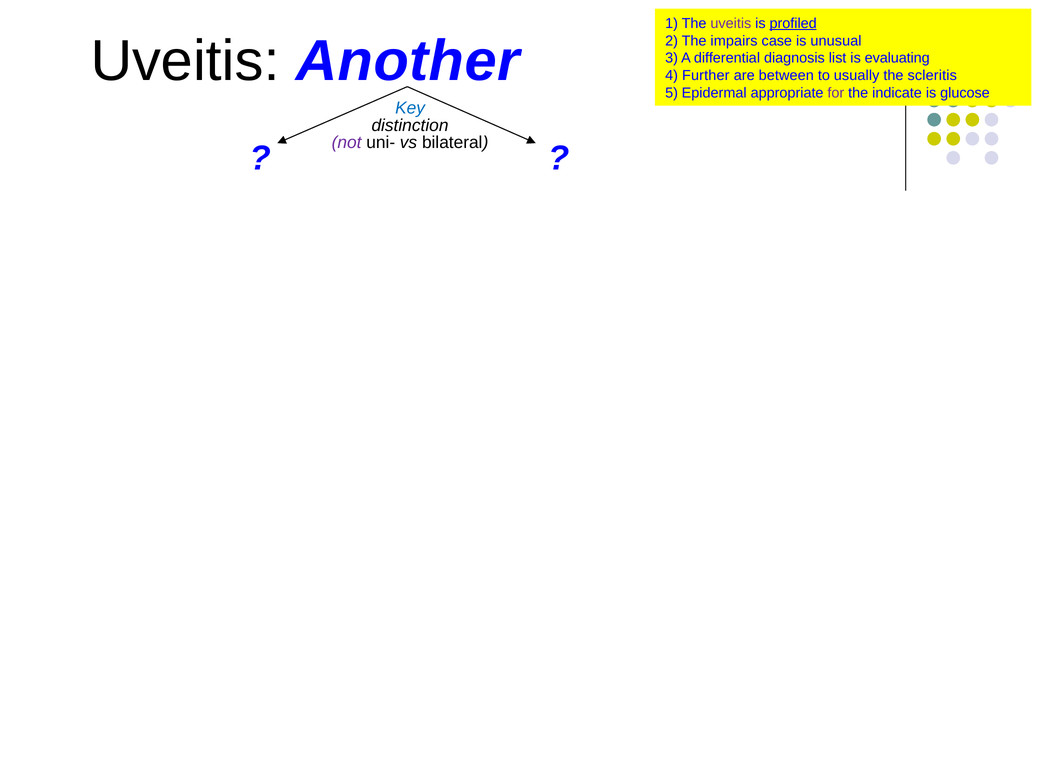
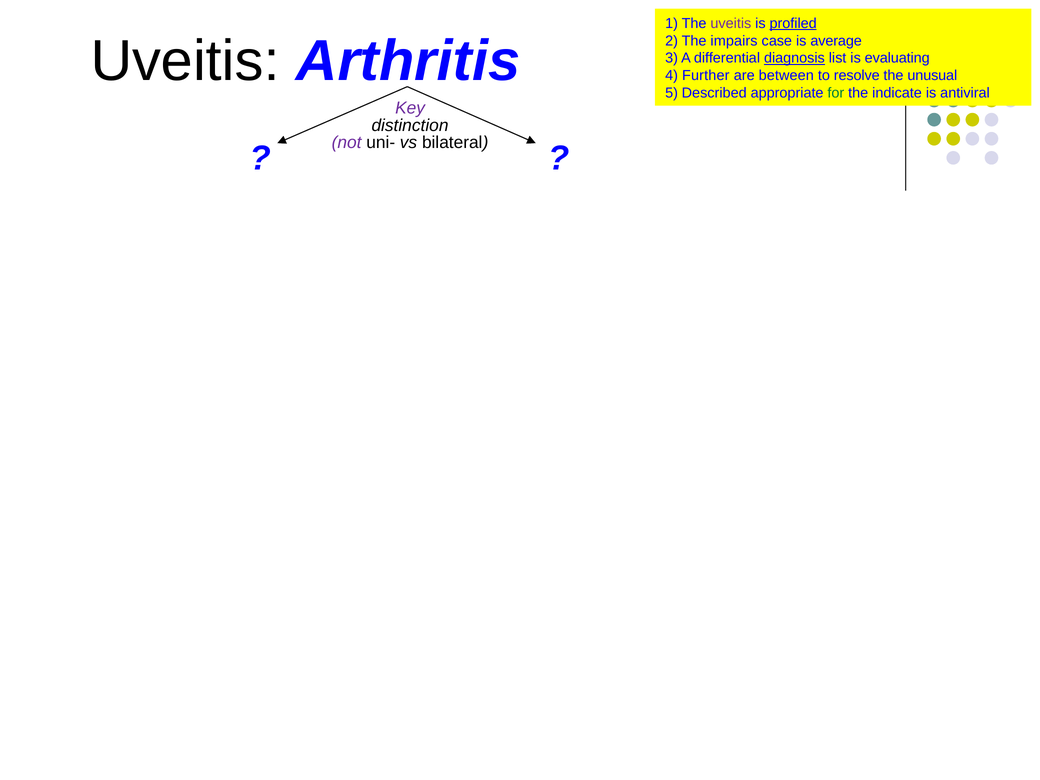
unusual: unusual -> average
Another: Another -> Arthritis
diagnosis underline: none -> present
usually: usually -> resolve
scleritis: scleritis -> unusual
Epidermal: Epidermal -> Described
for colour: purple -> green
glucose: glucose -> antiviral
Key colour: blue -> purple
